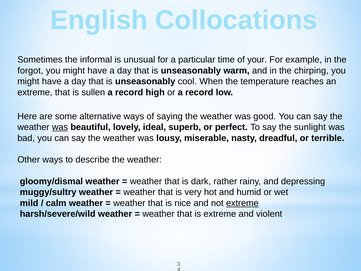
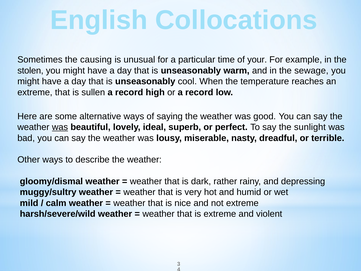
informal: informal -> causing
forgot: forgot -> stolen
chirping: chirping -> sewage
extreme at (242, 203) underline: present -> none
